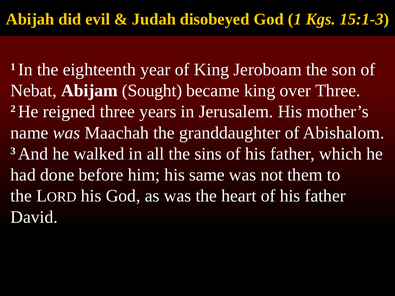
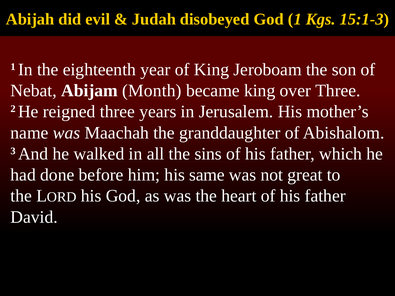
Sought: Sought -> Month
them: them -> great
